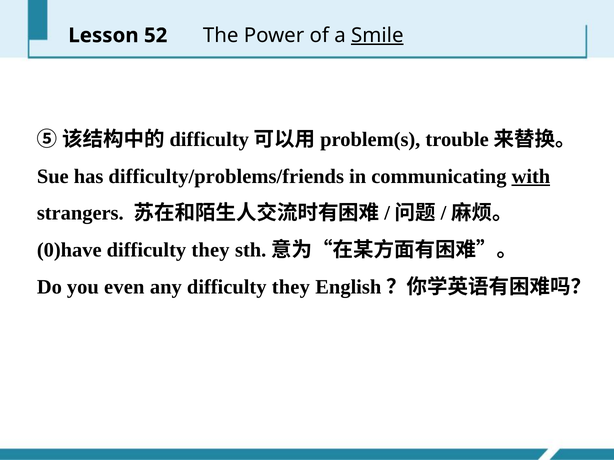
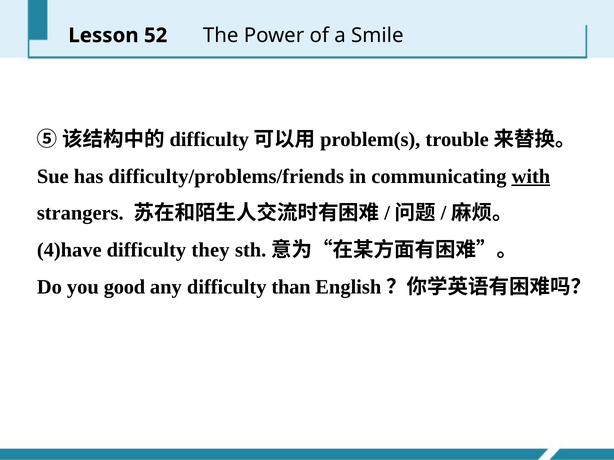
Smile underline: present -> none
0)have: 0)have -> 4)have
even: even -> good
any difficulty they: they -> than
